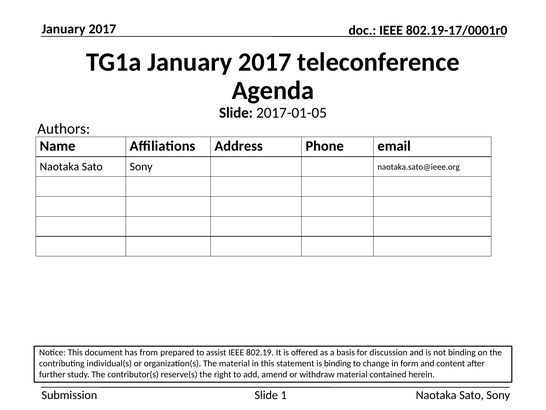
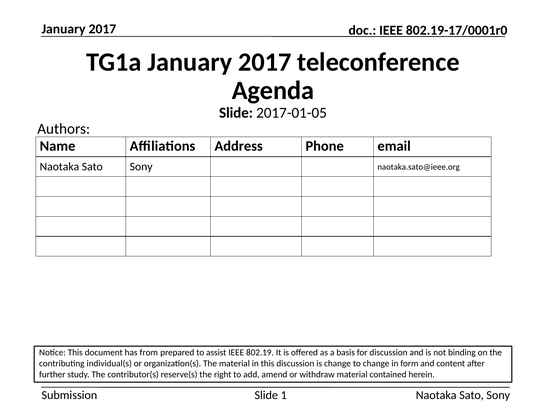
this statement: statement -> discussion
is binding: binding -> change
